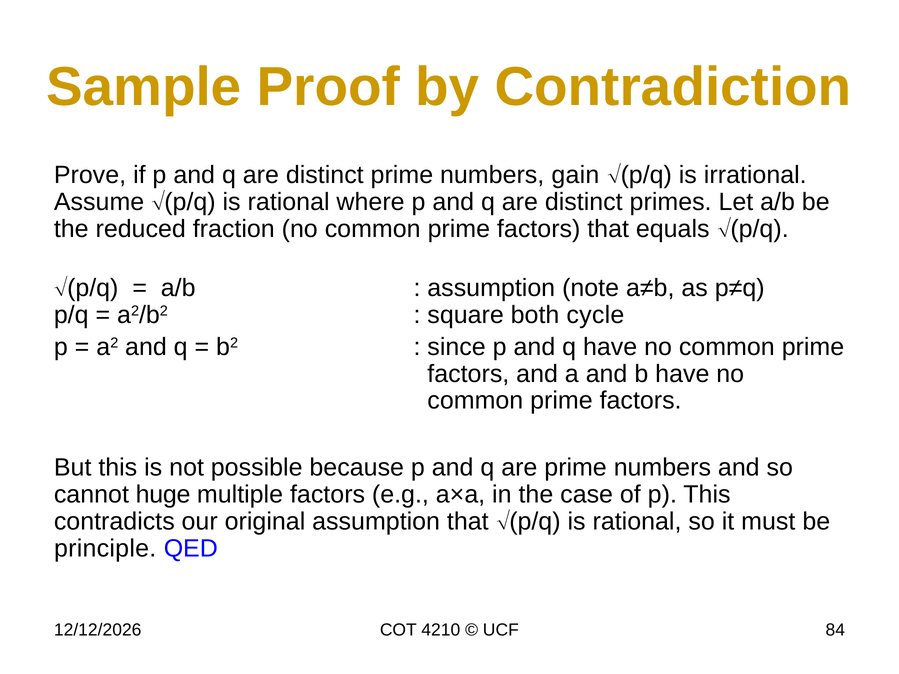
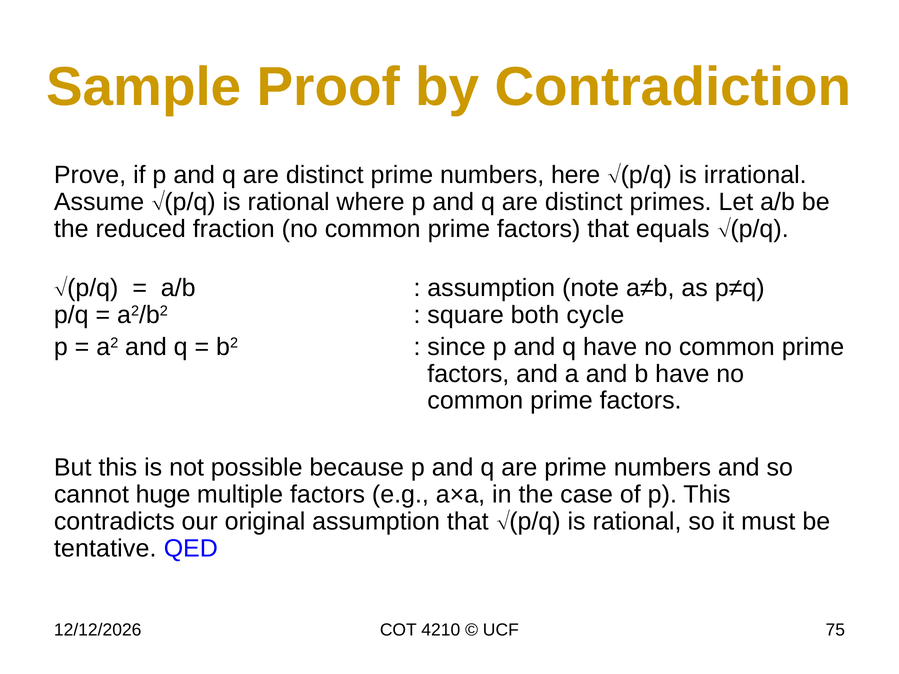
gain: gain -> here
principle: principle -> tentative
84: 84 -> 75
